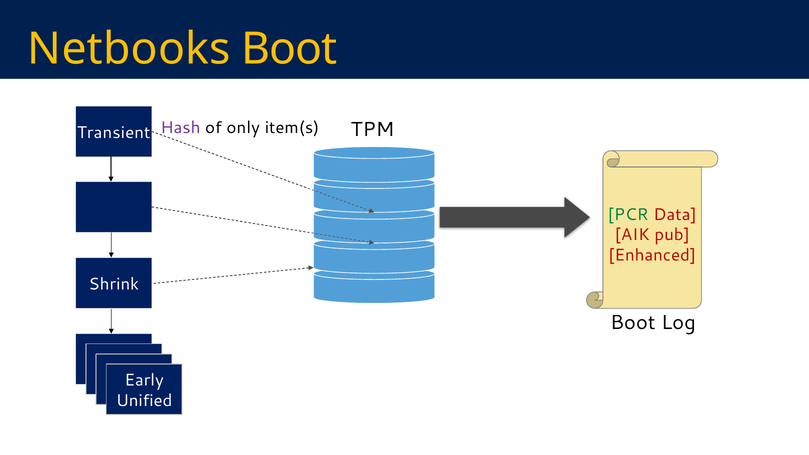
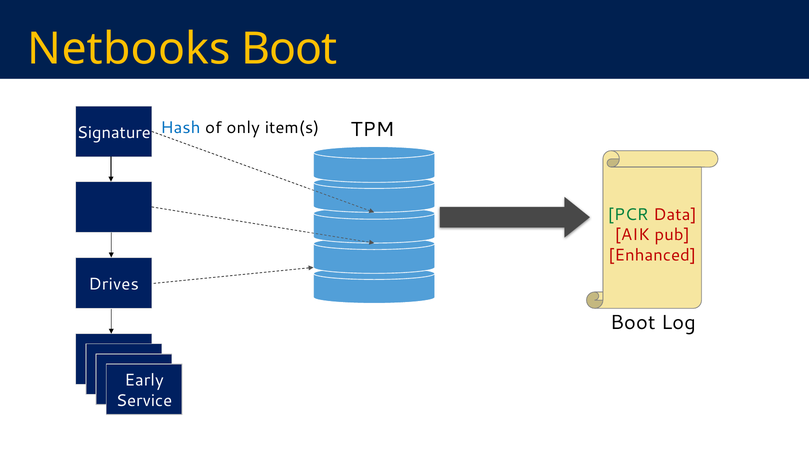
Hash colour: purple -> blue
Transient: Transient -> Signature
Shrink: Shrink -> Drives
Unified: Unified -> Service
